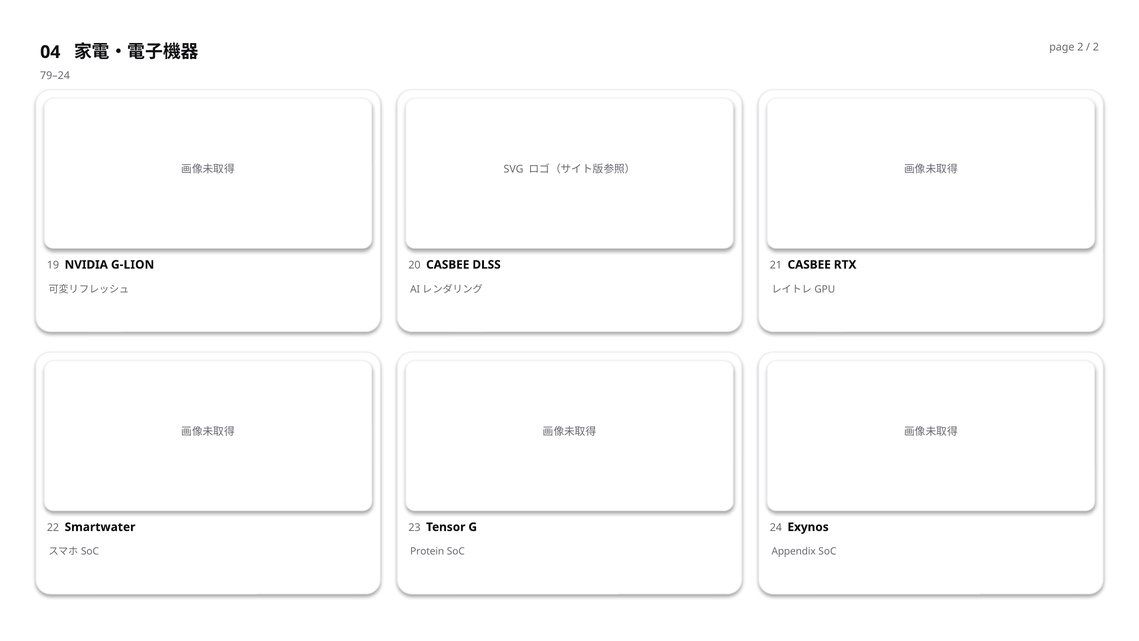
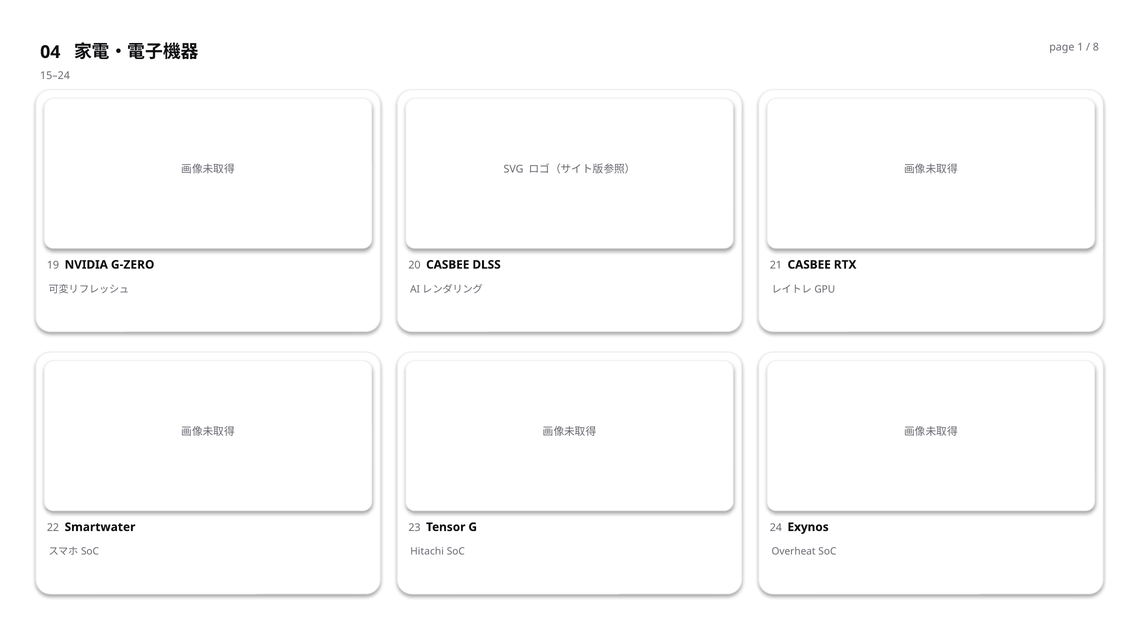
page 2: 2 -> 1
2 at (1096, 47): 2 -> 8
79–24: 79–24 -> 15–24
G-LION: G-LION -> G-ZERO
Protein: Protein -> Hitachi
Appendix: Appendix -> Overheat
